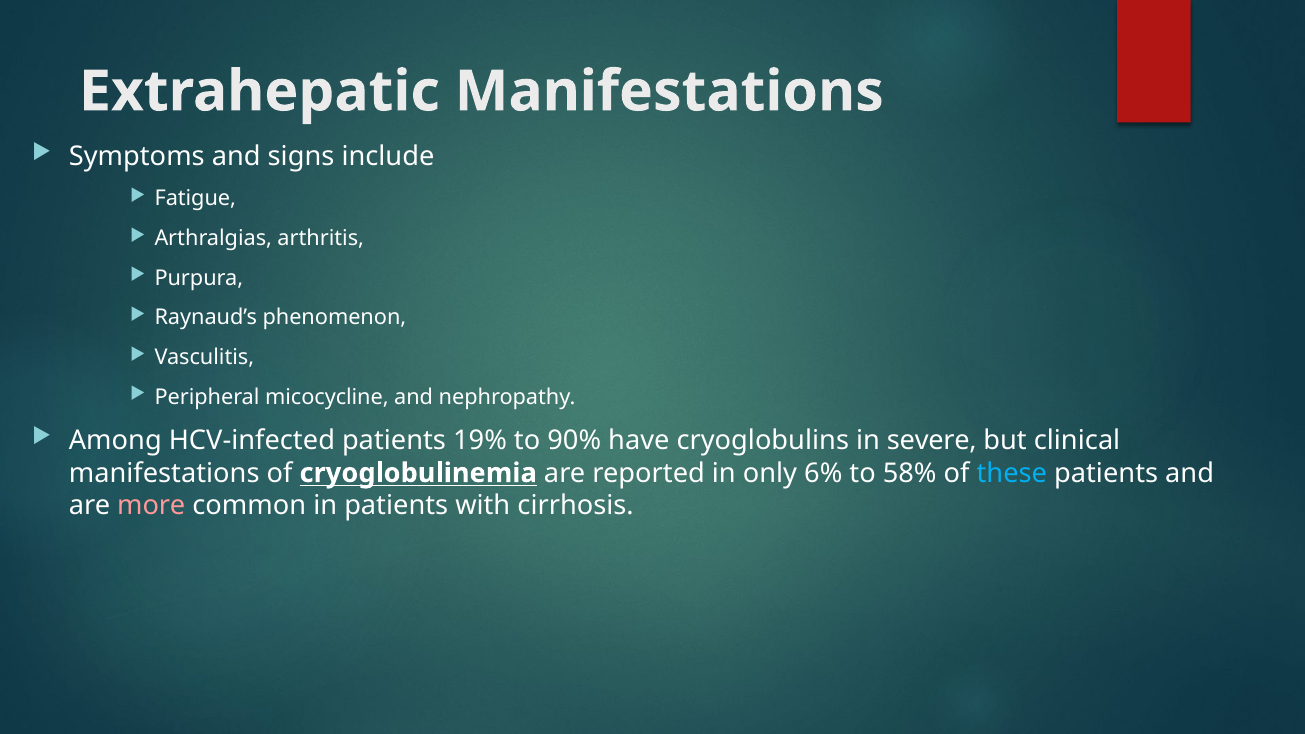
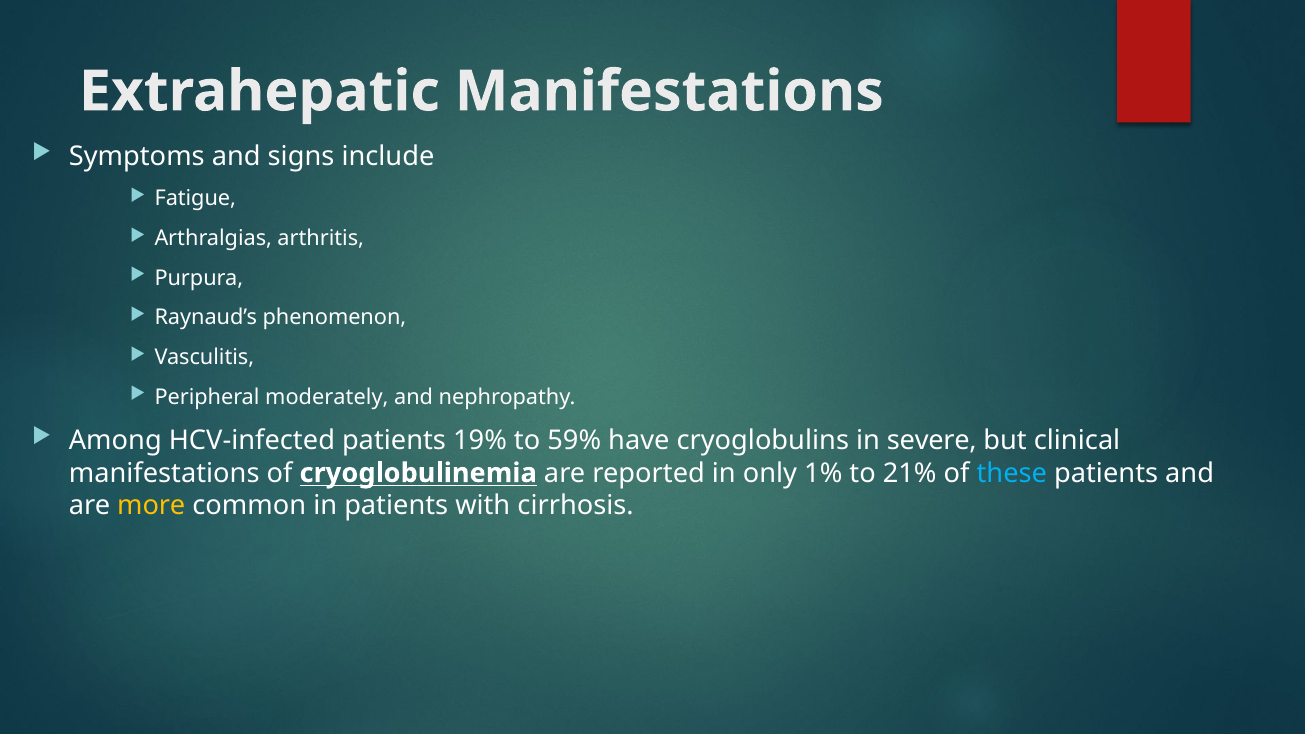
micocycline: micocycline -> moderately
90%: 90% -> 59%
6%: 6% -> 1%
58%: 58% -> 21%
more colour: pink -> yellow
